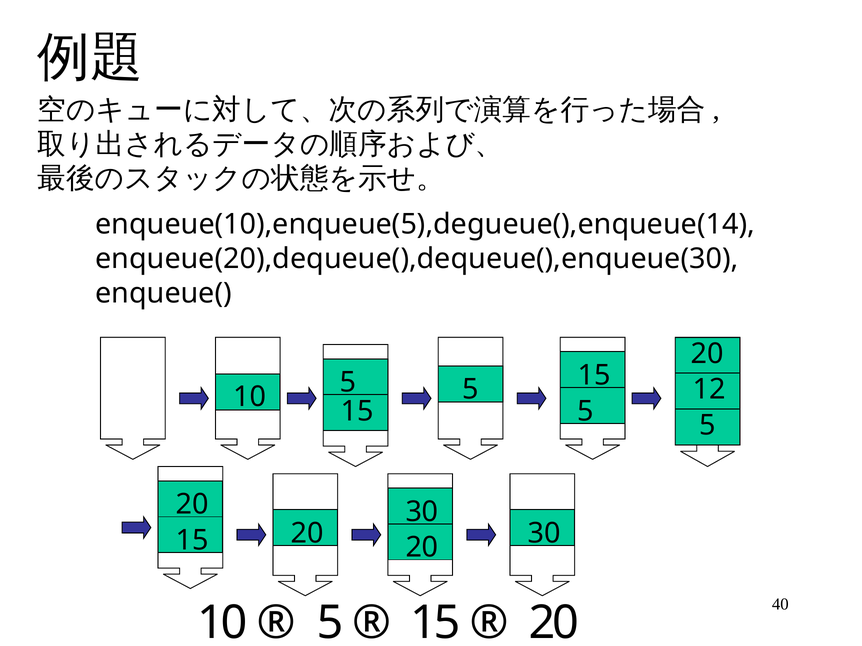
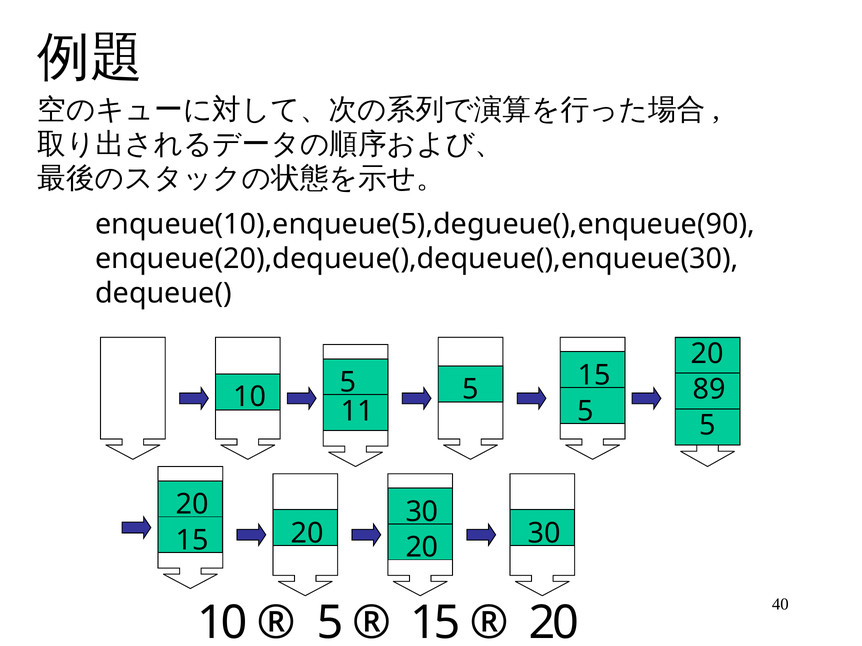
enqueue(10),enqueue(5),degueue(),enqueue(14: enqueue(10),enqueue(5),degueue(),enqueue(14 -> enqueue(10),enqueue(5),degueue(),enqueue(90
enqueue(: enqueue( -> dequeue(
12: 12 -> 89
10 15: 15 -> 11
